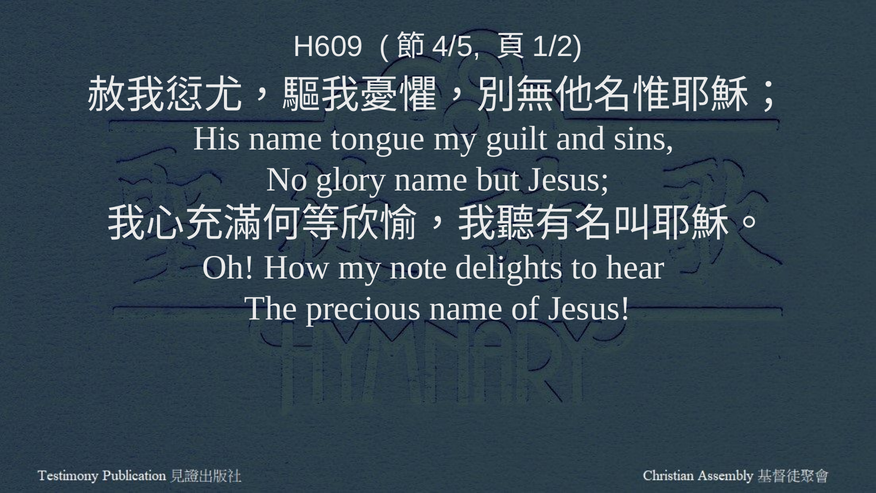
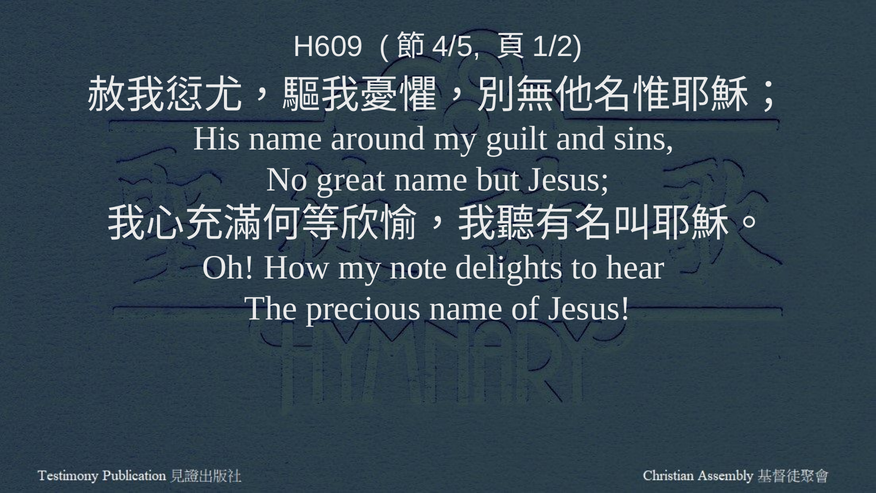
tongue: tongue -> around
glory: glory -> great
